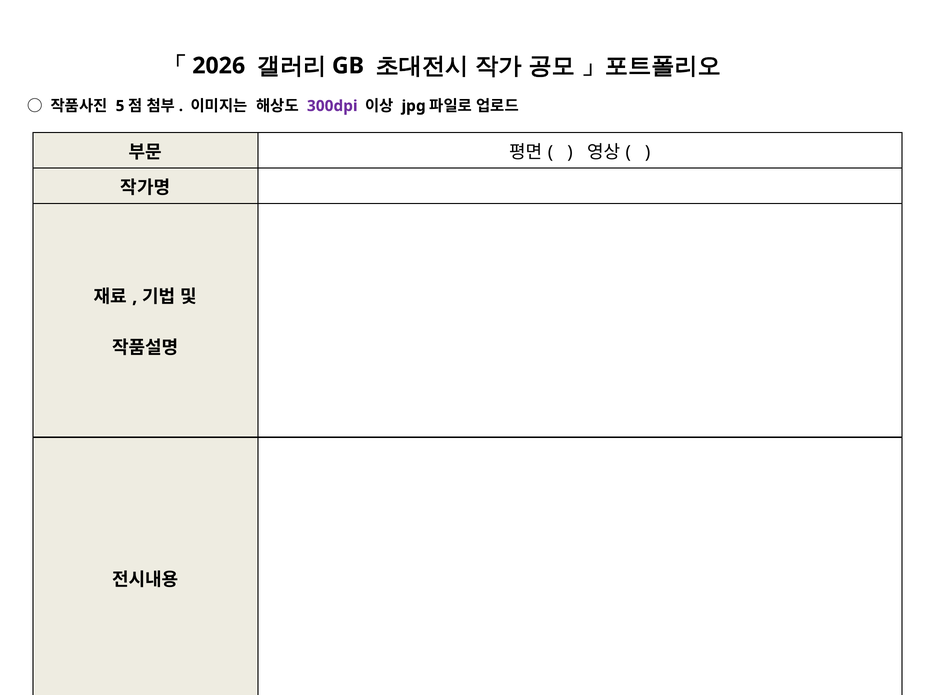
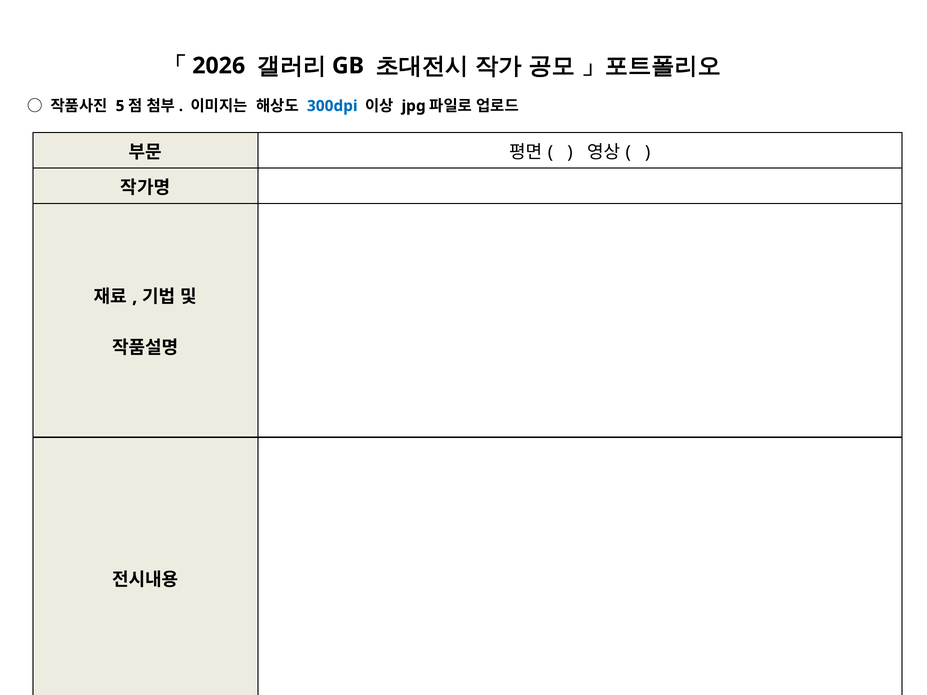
300dpi colour: purple -> blue
